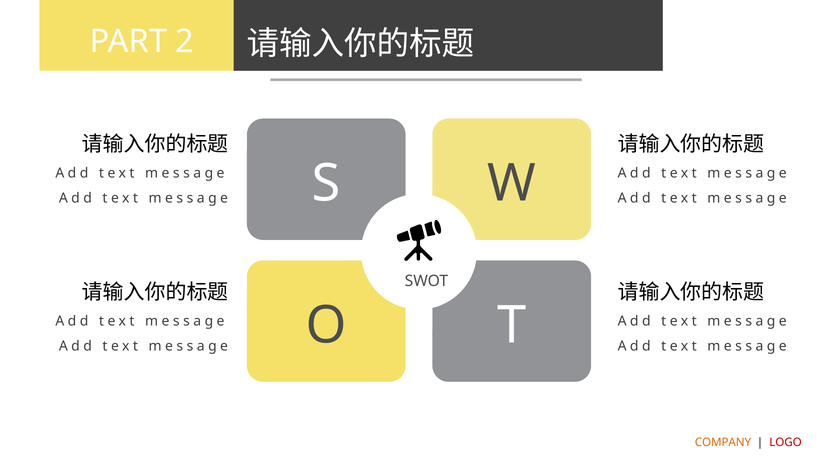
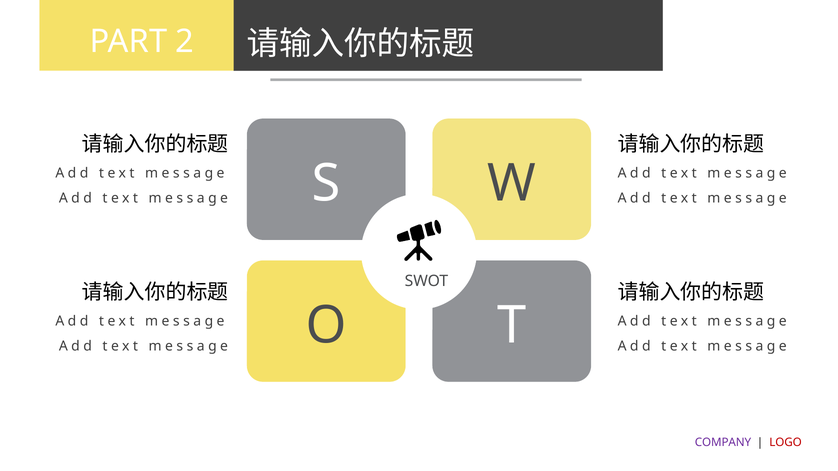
COMPANY colour: orange -> purple
